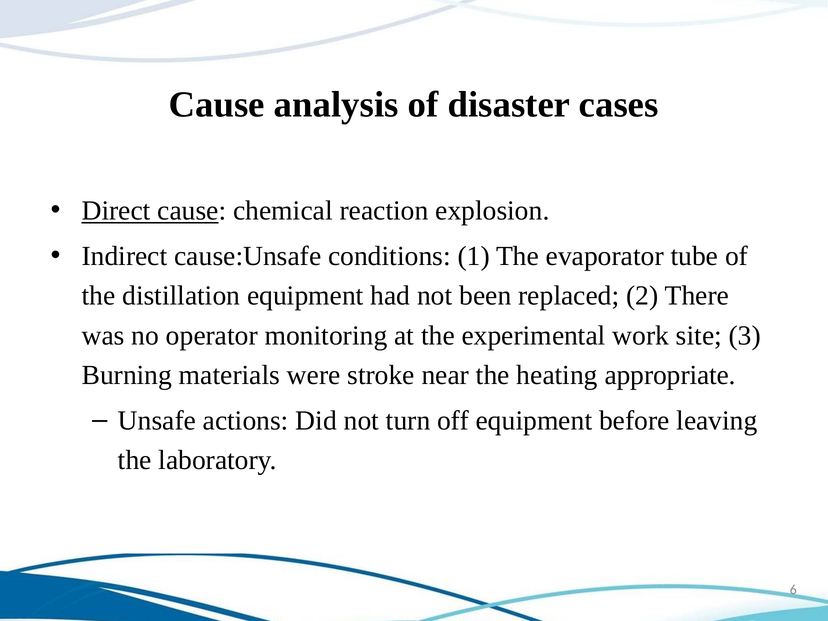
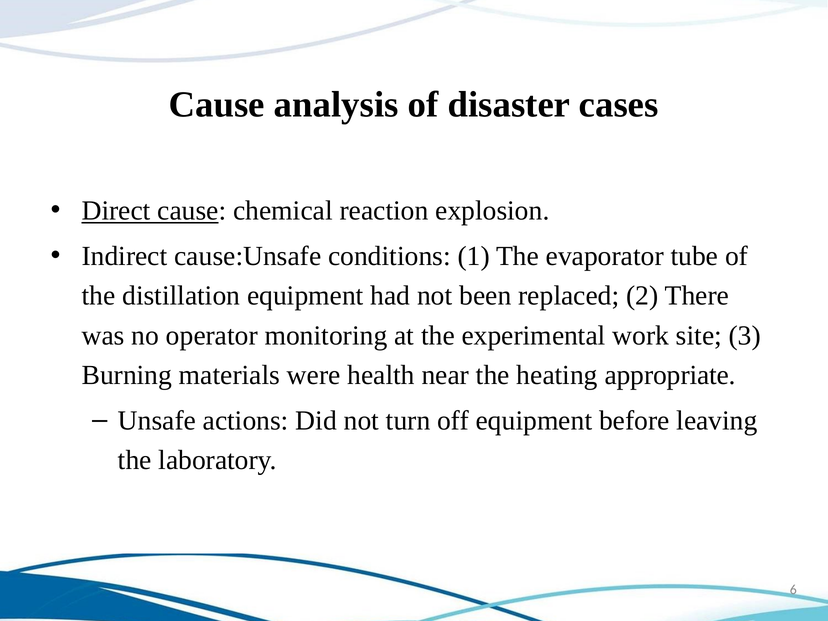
stroke: stroke -> health
